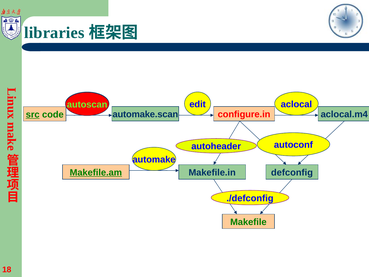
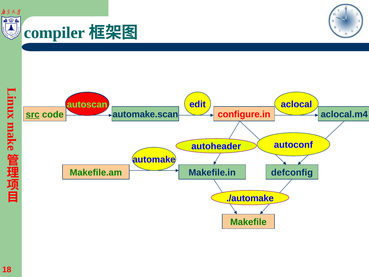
libraries: libraries -> compiler
Makefile.am underline: present -> none
./defconfig: ./defconfig -> ./automake
